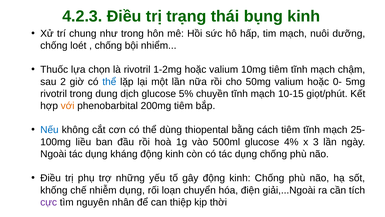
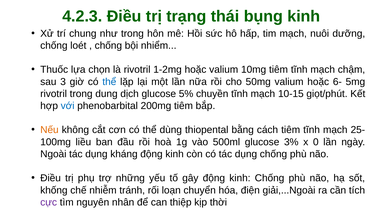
2: 2 -> 3
0-: 0- -> 6-
với colour: orange -> blue
Nếu colour: blue -> orange
4%: 4% -> 3%
3: 3 -> 0
nhiễm dụng: dụng -> tránh
